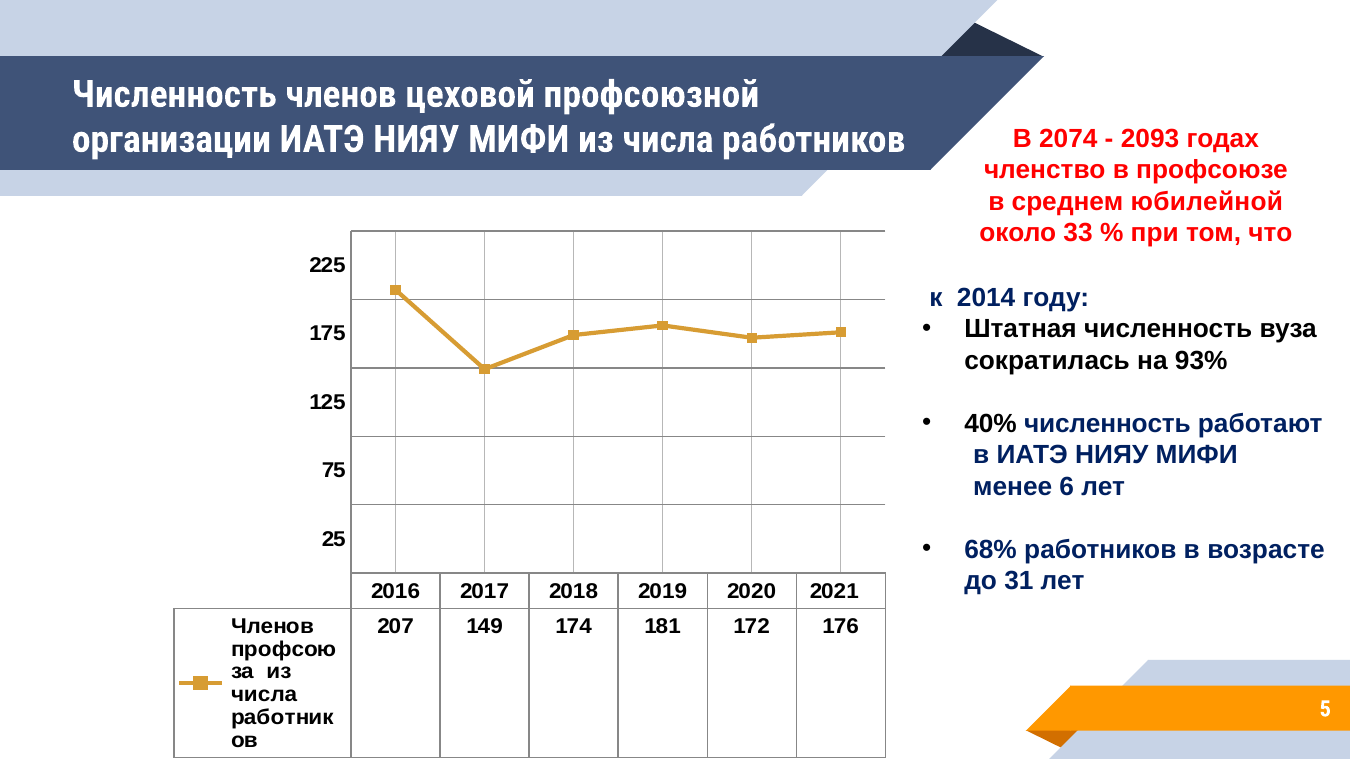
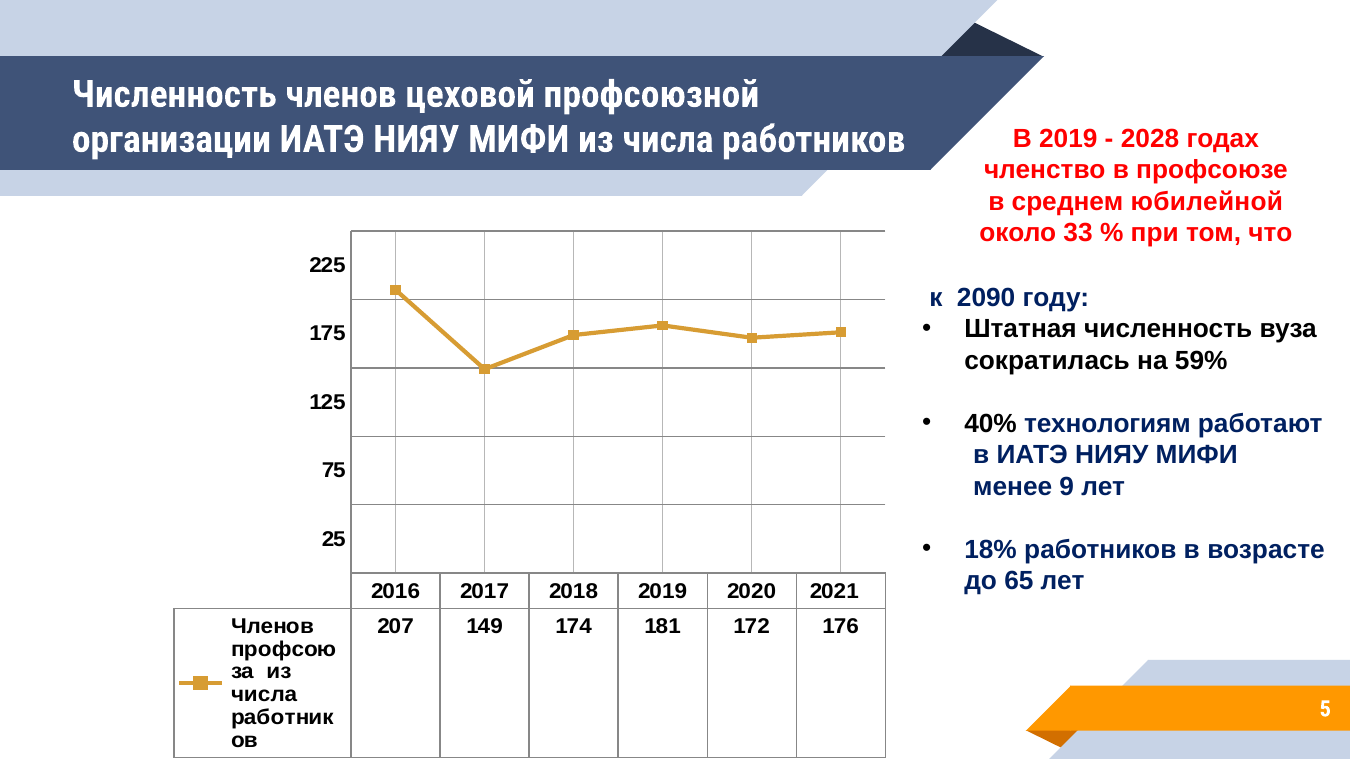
В 2074: 2074 -> 2019
2093: 2093 -> 2028
2014: 2014 -> 2090
93%: 93% -> 59%
40% численность: численность -> технологиям
6: 6 -> 9
68%: 68% -> 18%
31: 31 -> 65
